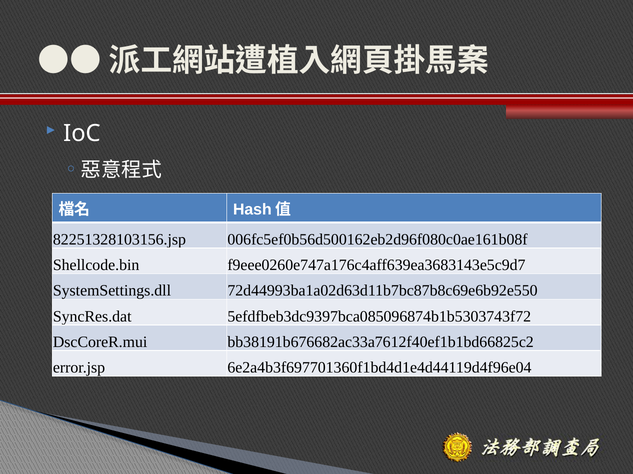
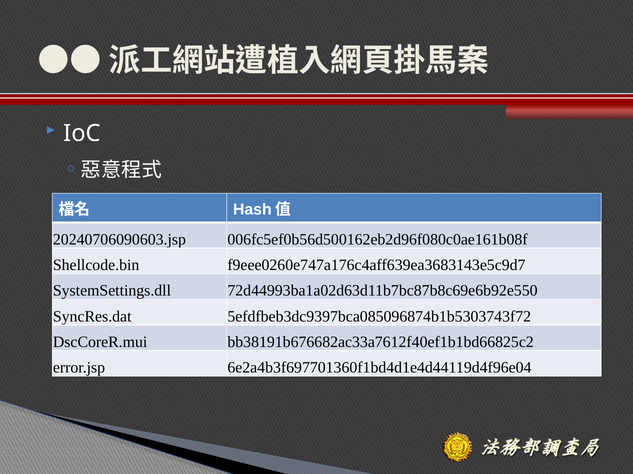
82251328103156.jsp: 82251328103156.jsp -> 20240706090603.jsp
